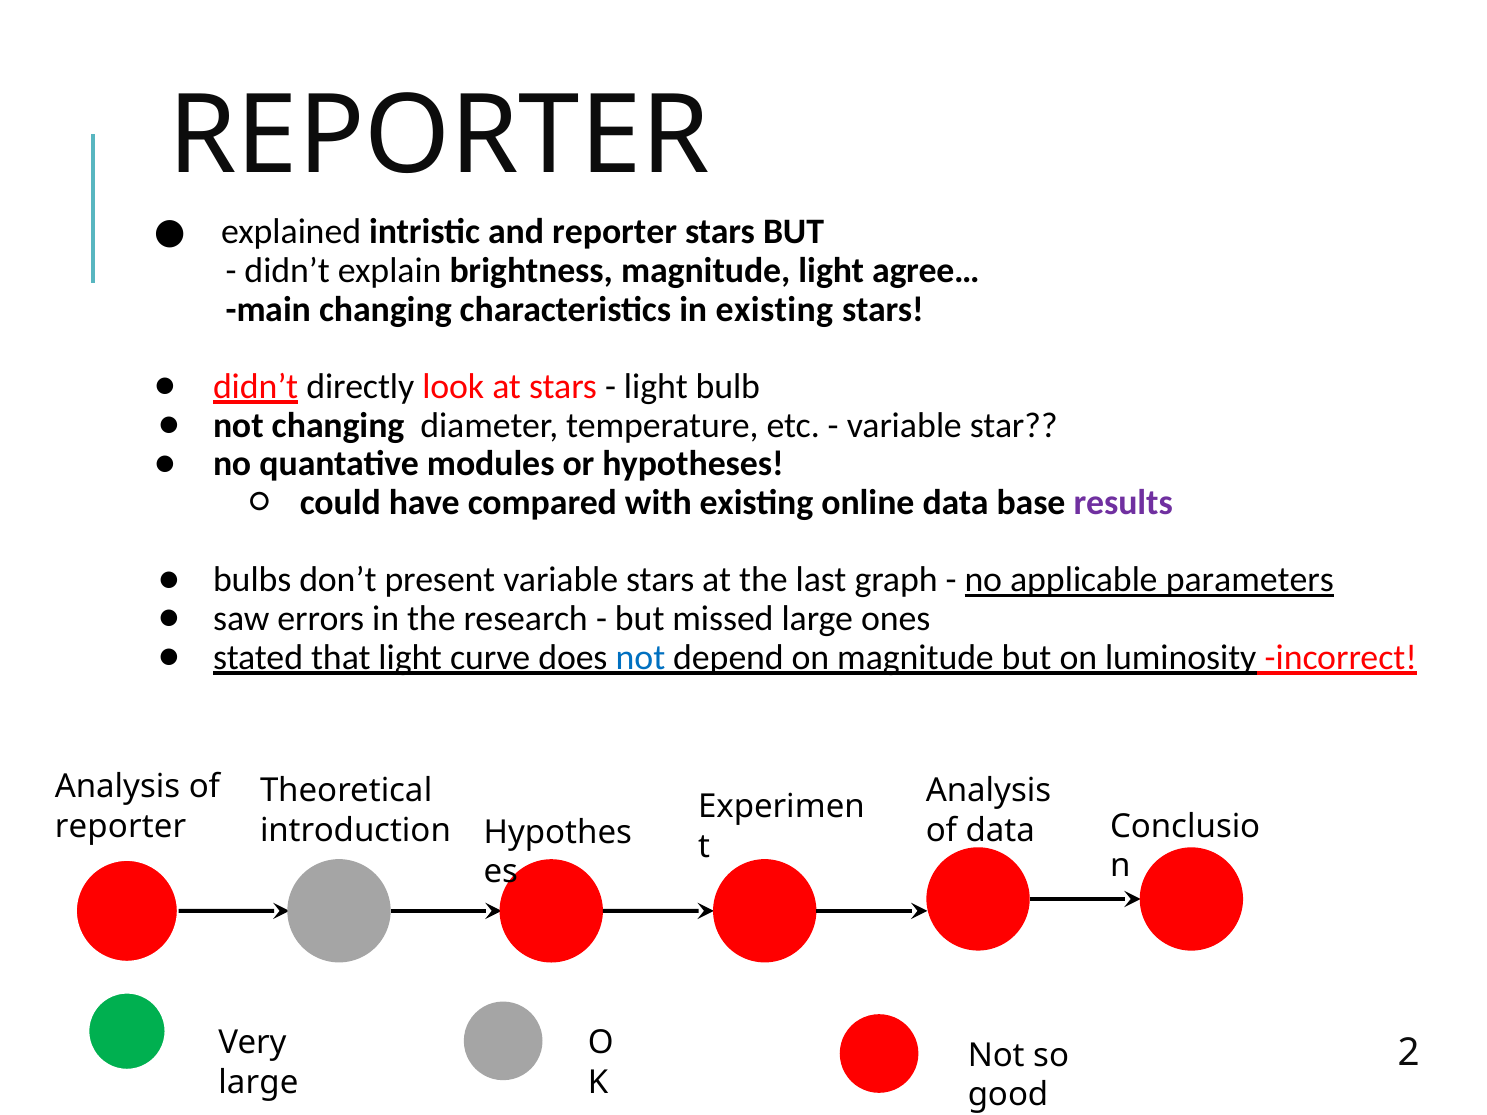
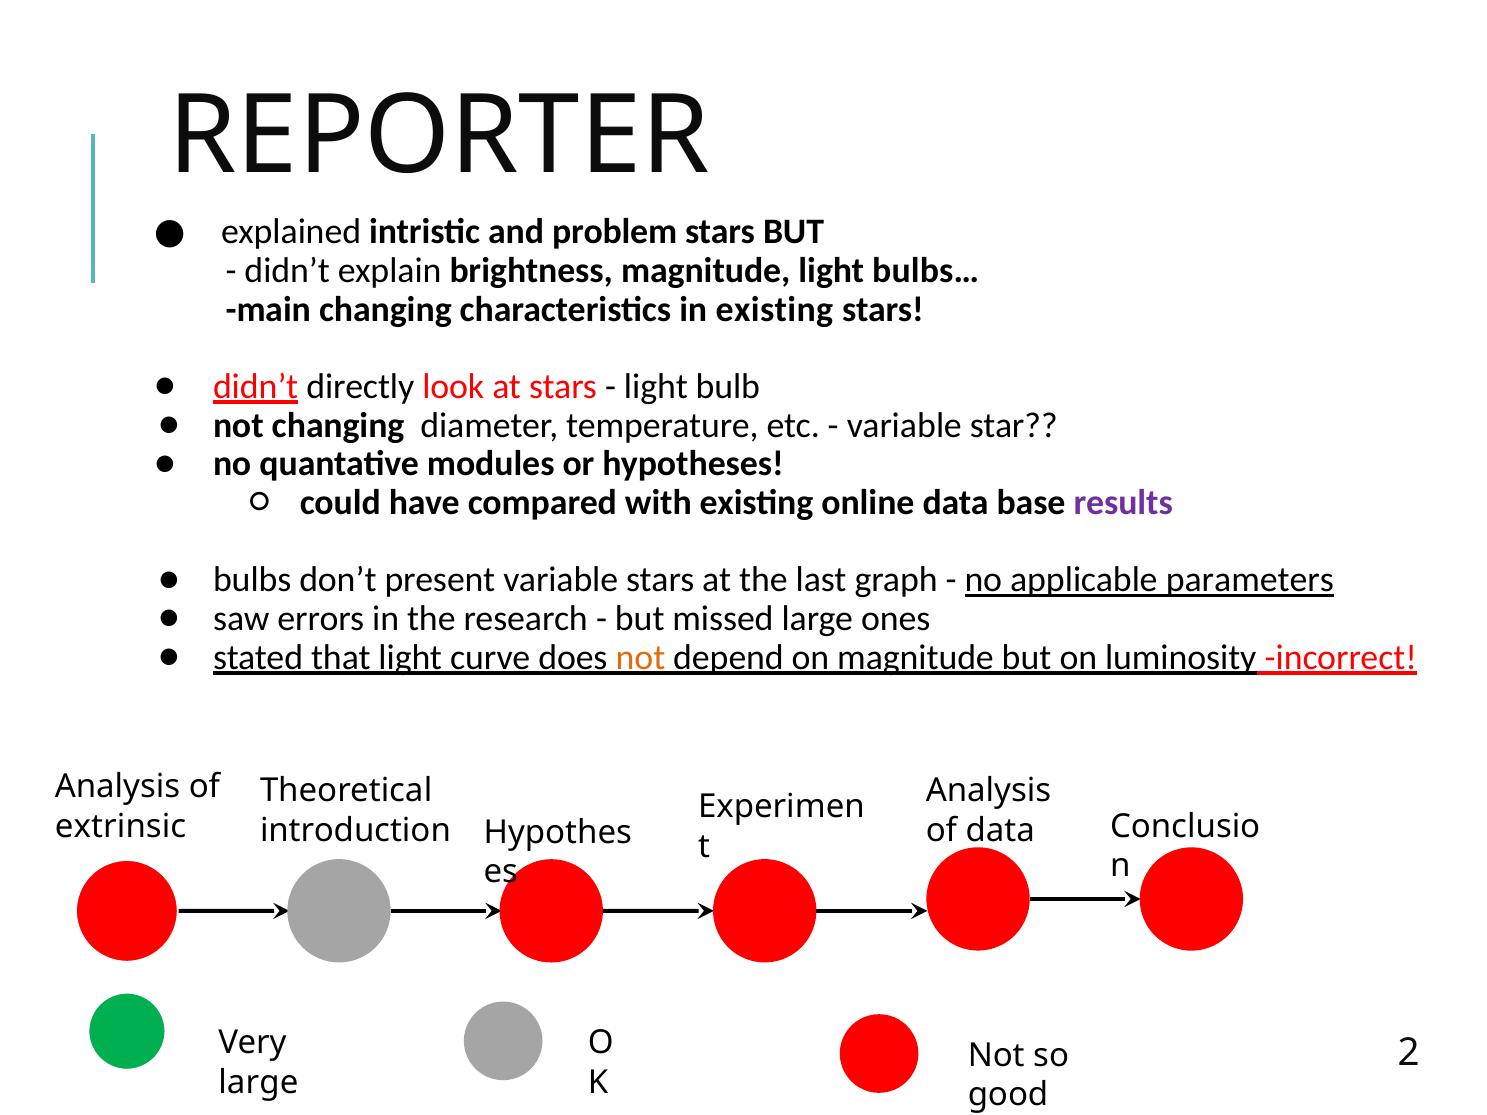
and reporter: reporter -> problem
agree…: agree… -> bulbs…
not at (640, 658) colour: blue -> orange
reporter at (121, 826): reporter -> extrinsic
